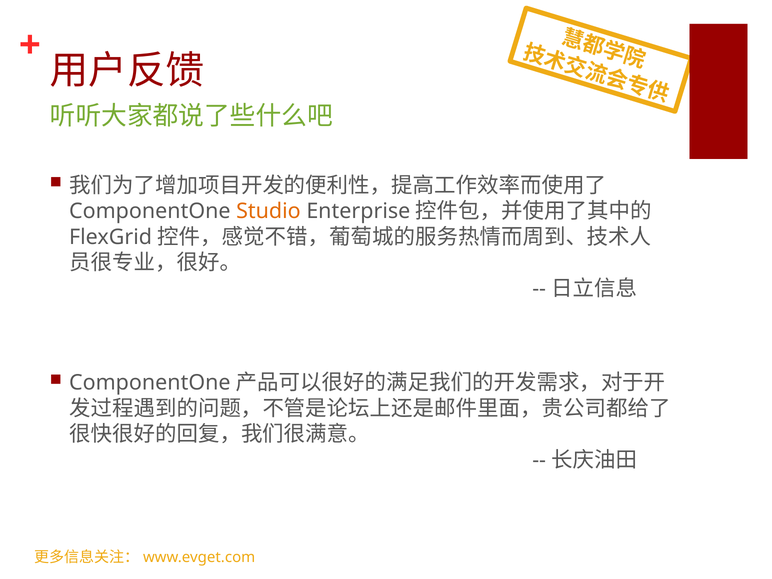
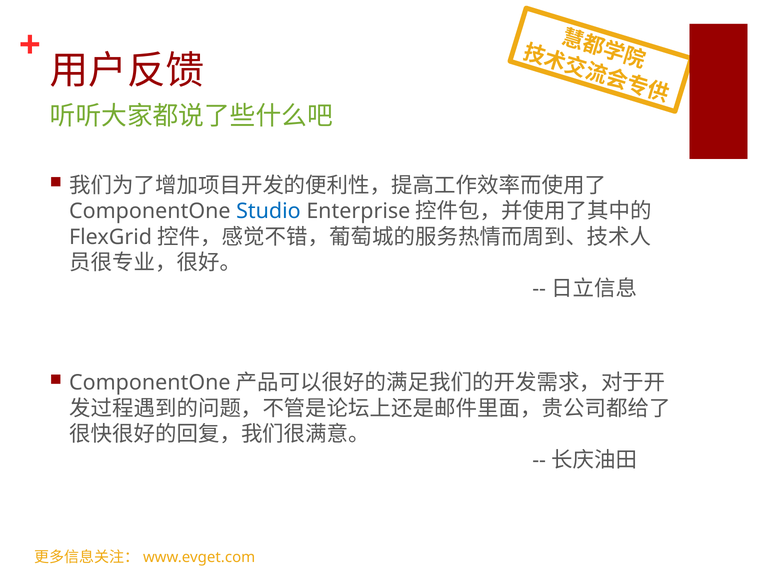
Studio colour: orange -> blue
